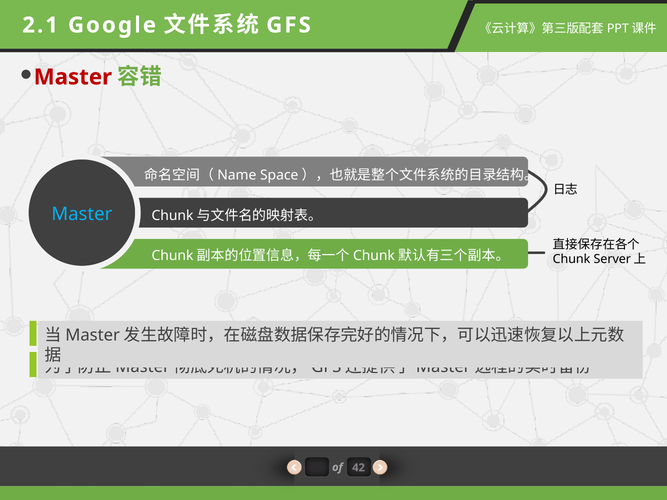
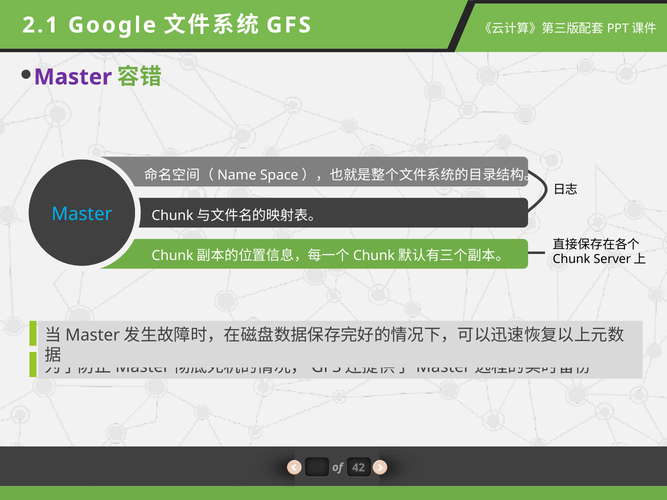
Master at (73, 77) colour: red -> purple
